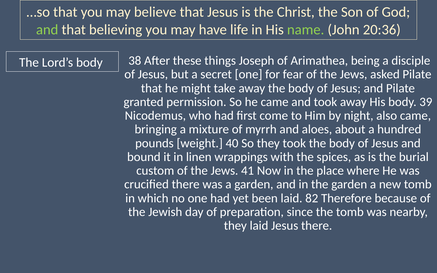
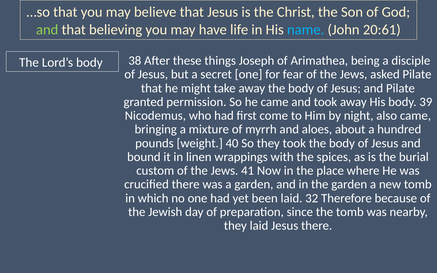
name colour: light green -> light blue
20:36: 20:36 -> 20:61
82: 82 -> 32
